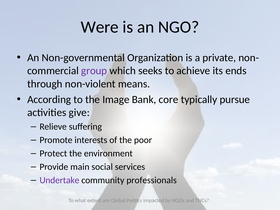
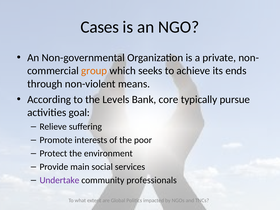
Were: Were -> Cases
group colour: purple -> orange
Image: Image -> Levels
give: give -> goal
